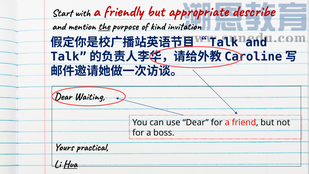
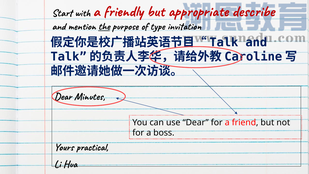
kind: kind -> type
Waiting: Waiting -> Minutes
Hua underline: present -> none
